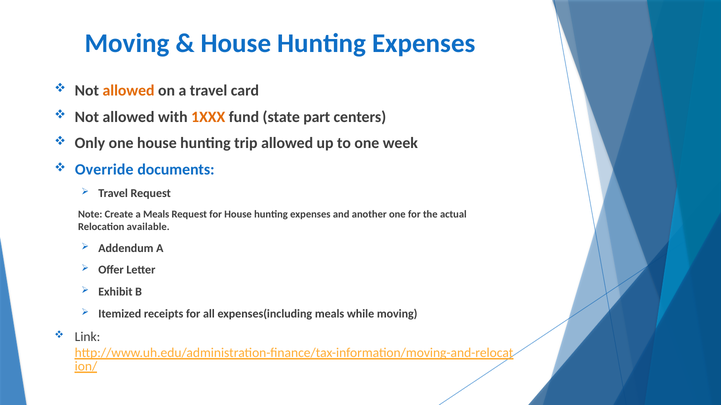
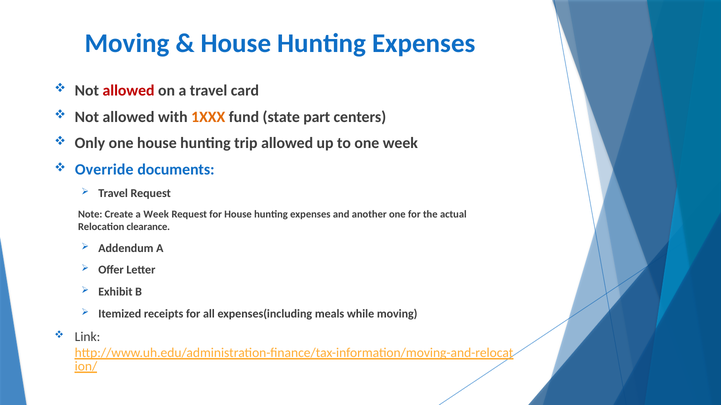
allowed at (129, 91) colour: orange -> red
a Meals: Meals -> Week
available: available -> clearance
